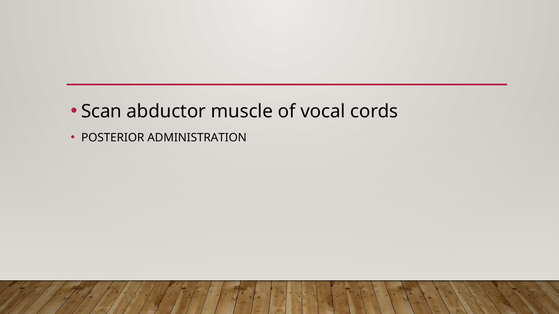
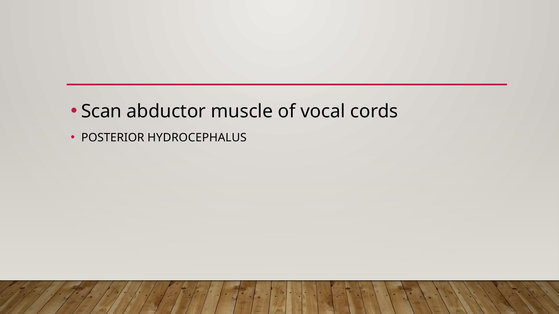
ADMINISTRATION: ADMINISTRATION -> HYDROCEPHALUS
